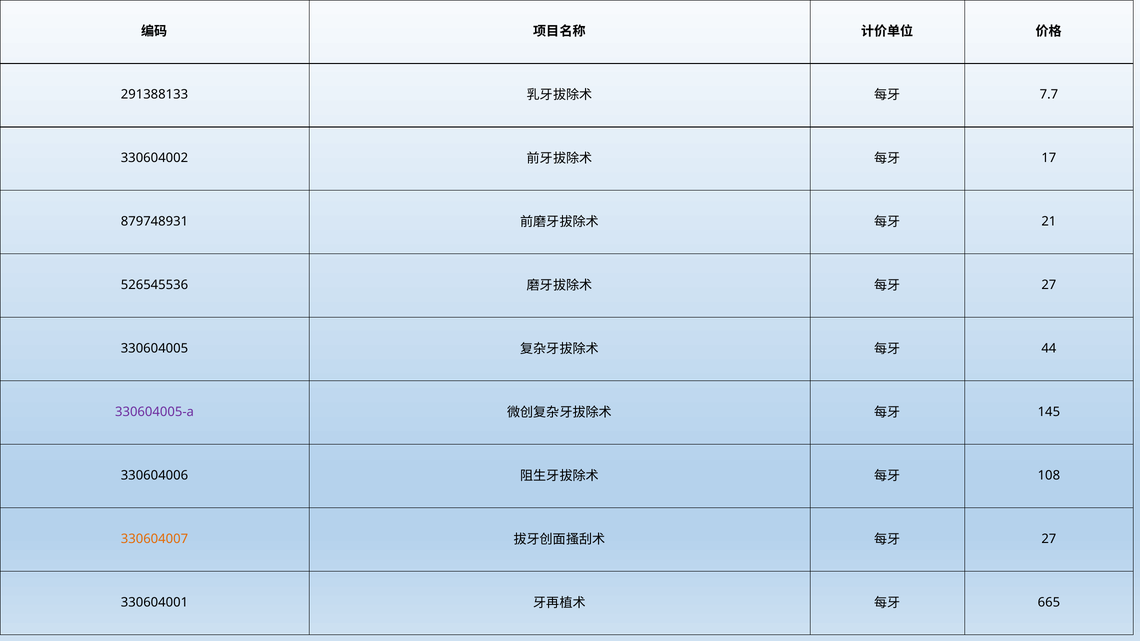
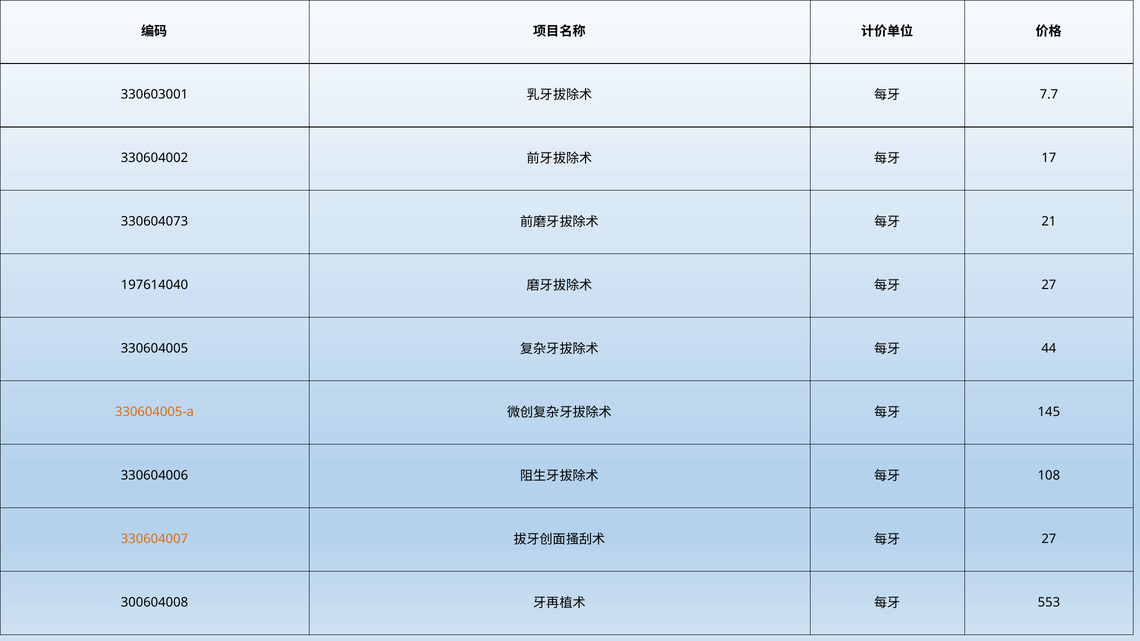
291388133: 291388133 -> 330603001
879748931: 879748931 -> 330604073
526545536: 526545536 -> 197614040
330604005-a colour: purple -> orange
330604001: 330604001 -> 300604008
665: 665 -> 553
